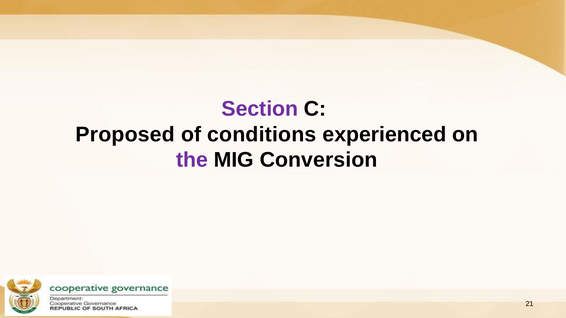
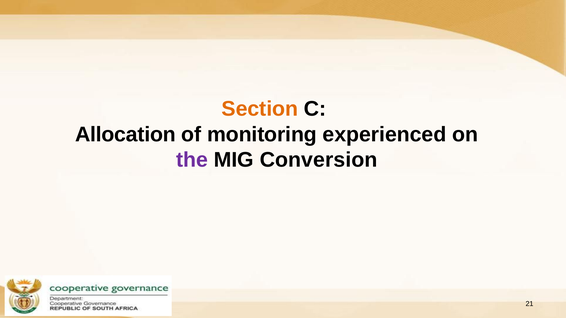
Section colour: purple -> orange
Proposed: Proposed -> Allocation
conditions: conditions -> monitoring
